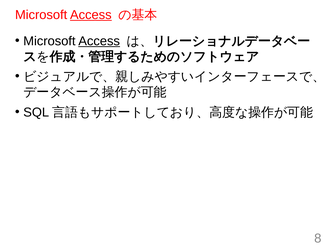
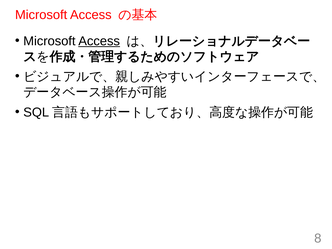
Access at (91, 15) underline: present -> none
